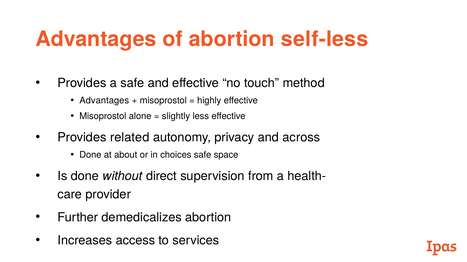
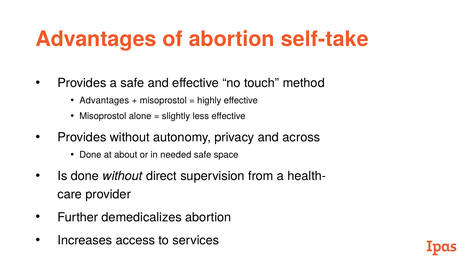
self-less: self-less -> self-take
Provides related: related -> without
choices: choices -> needed
